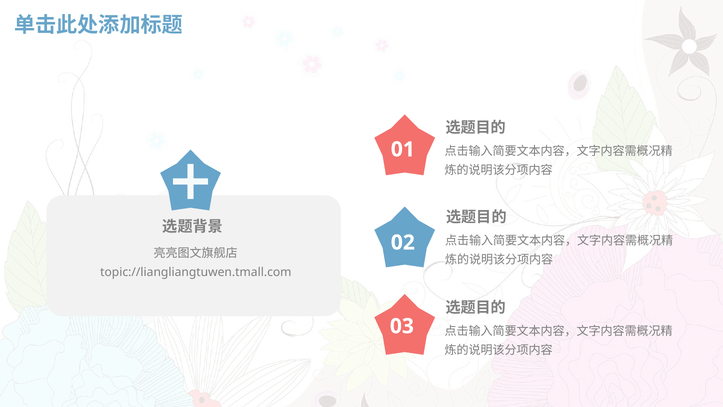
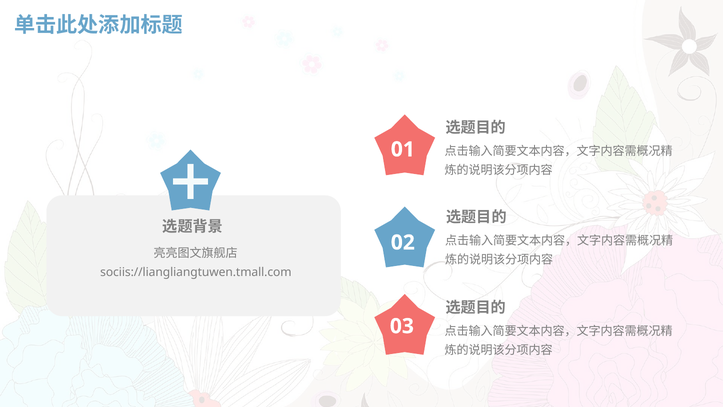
topic://liangliangtuwen.tmall.com: topic://liangliangtuwen.tmall.com -> sociis://liangliangtuwen.tmall.com
